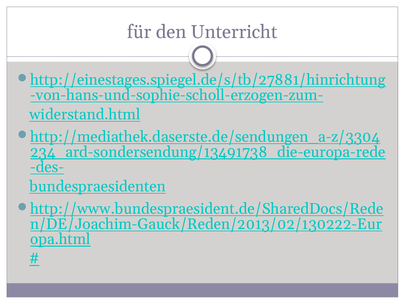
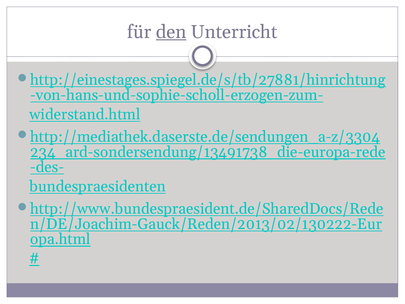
den underline: none -> present
